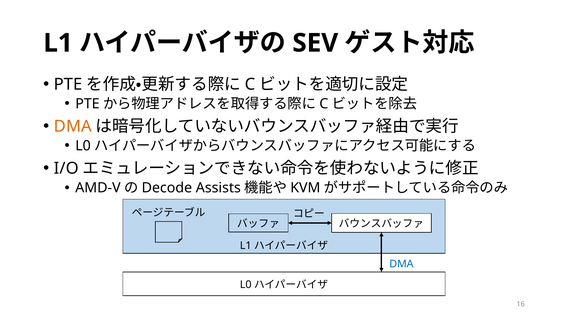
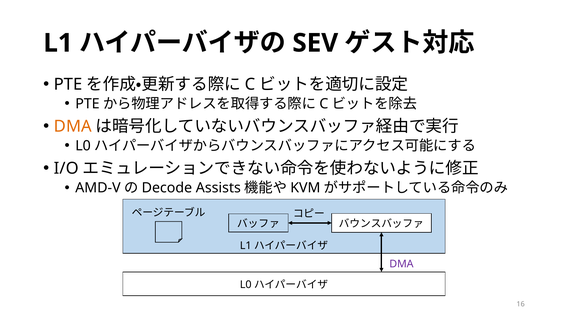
DMA at (401, 264) colour: blue -> purple
